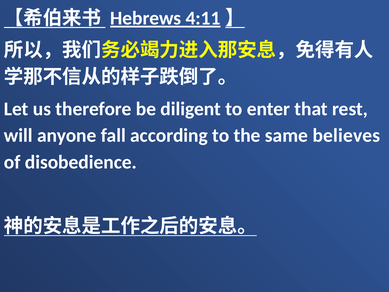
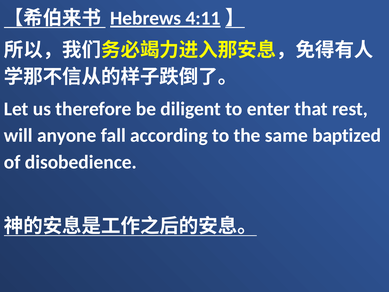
believes: believes -> baptized
